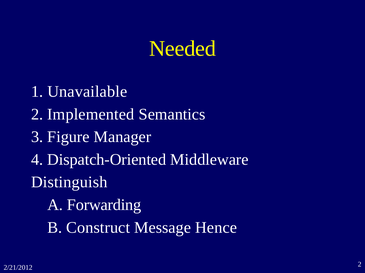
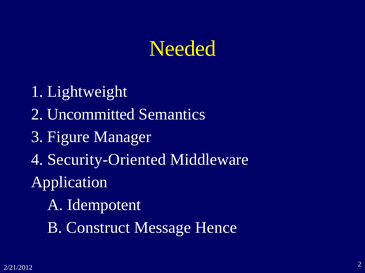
Unavailable: Unavailable -> Lightweight
Implemented: Implemented -> Uncommitted
Dispatch-Oriented: Dispatch-Oriented -> Security-Oriented
Distinguish: Distinguish -> Application
Forwarding: Forwarding -> Idempotent
